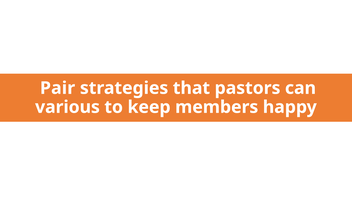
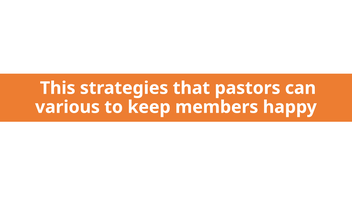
Pair: Pair -> This
